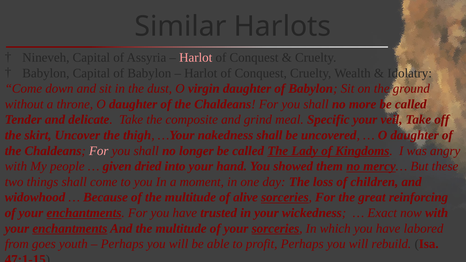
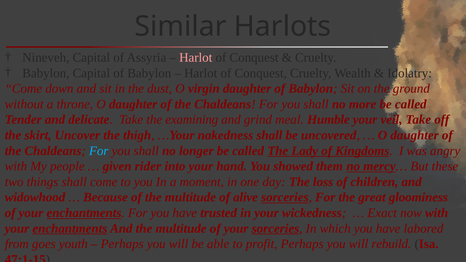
composite: composite -> examining
Specific: Specific -> Humble
For at (99, 151) colour: pink -> light blue
dried: dried -> rider
reinforcing: reinforcing -> gloominess
